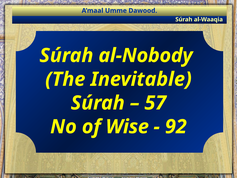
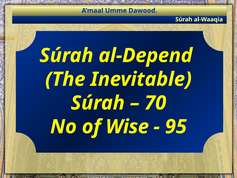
al-Nobody: al-Nobody -> al-Depend
57: 57 -> 70
92: 92 -> 95
